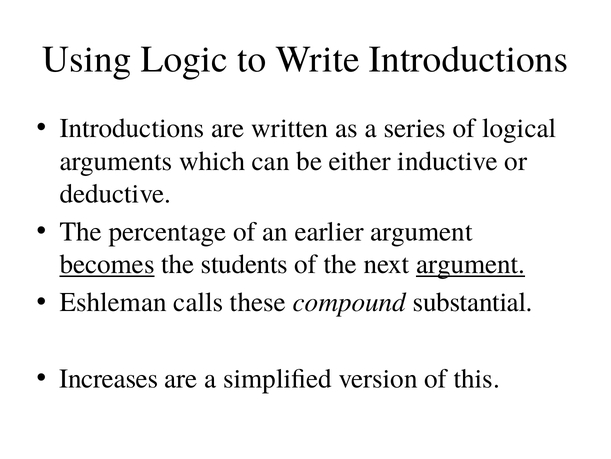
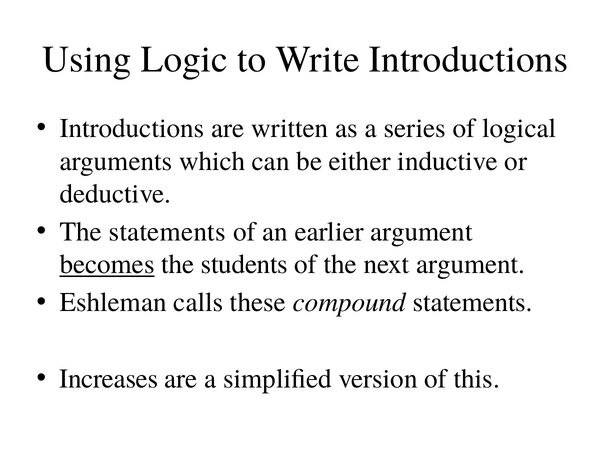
The percentage: percentage -> statements
argument at (471, 264) underline: present -> none
compound substantial: substantial -> statements
